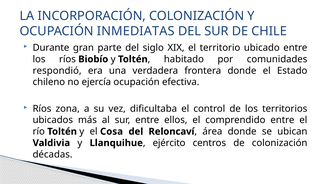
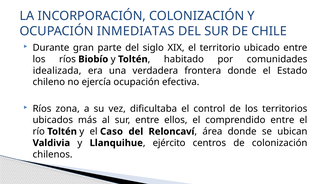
respondió: respondió -> idealizada
Cosa: Cosa -> Caso
décadas: décadas -> chilenos
